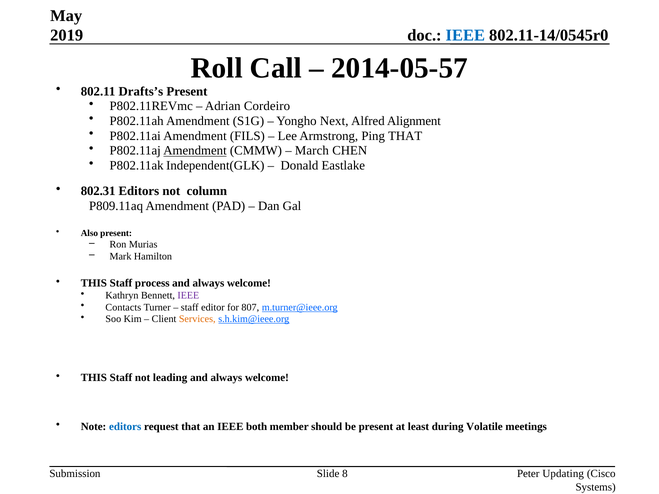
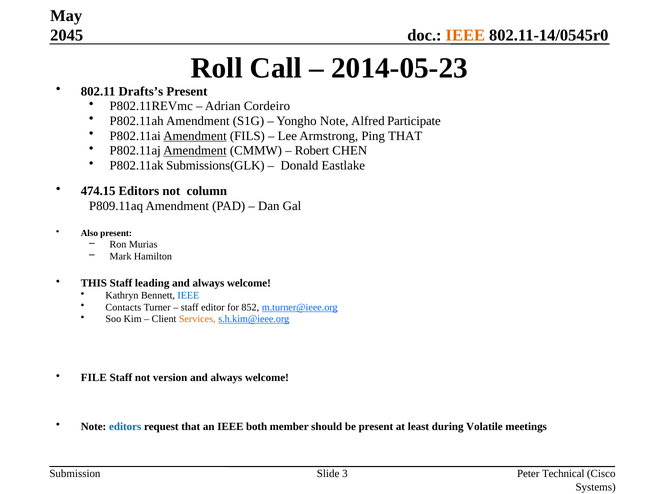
2019: 2019 -> 2045
IEEE at (465, 35) colour: blue -> orange
2014-05-57: 2014-05-57 -> 2014-05-23
Yongho Next: Next -> Note
Alignment: Alignment -> Participate
Amendment at (195, 136) underline: none -> present
March: March -> Robert
Independent(GLK: Independent(GLK -> Submissions(GLK
802.31: 802.31 -> 474.15
process: process -> leading
IEEE at (188, 296) colour: purple -> blue
807: 807 -> 852
THIS at (94, 378): THIS -> FILE
leading: leading -> version
8: 8 -> 3
Updating: Updating -> Technical
